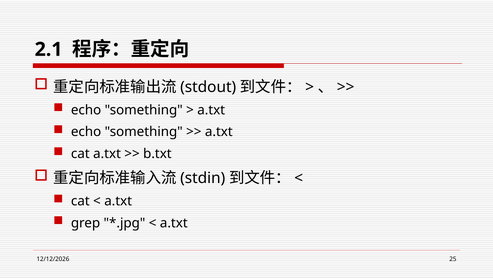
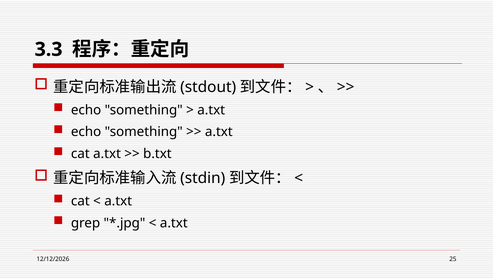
2.1: 2.1 -> 3.3
